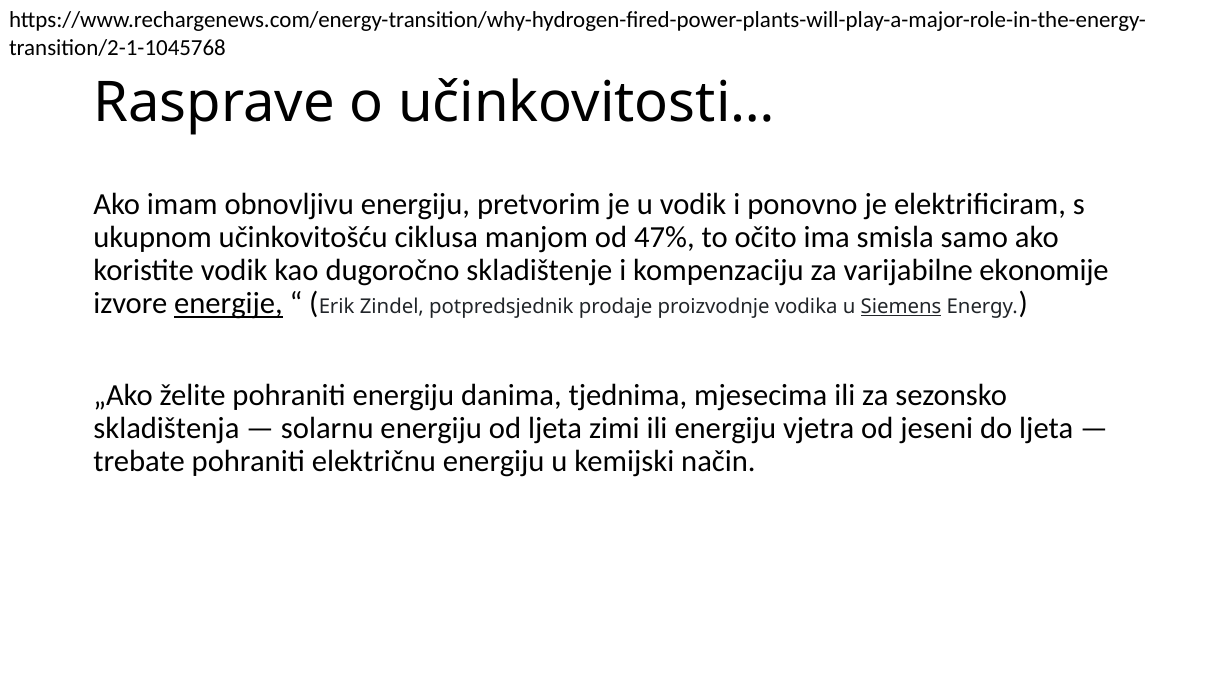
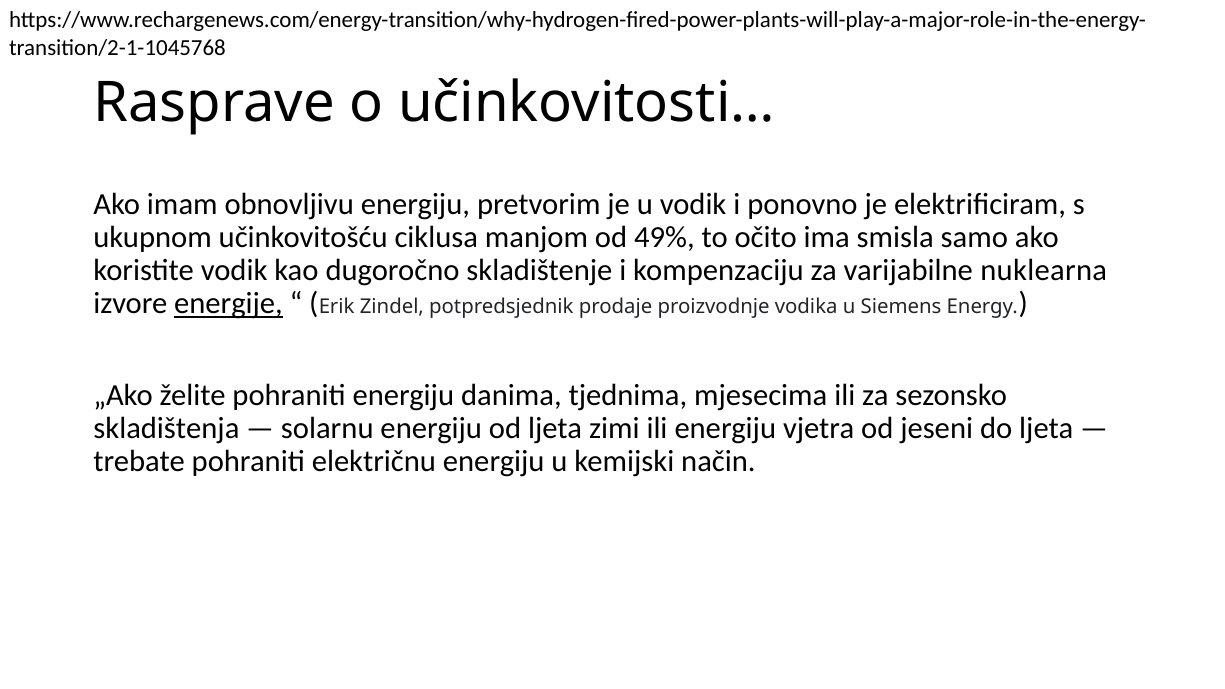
47%: 47% -> 49%
ekonomije: ekonomije -> nuklearna
Siemens underline: present -> none
